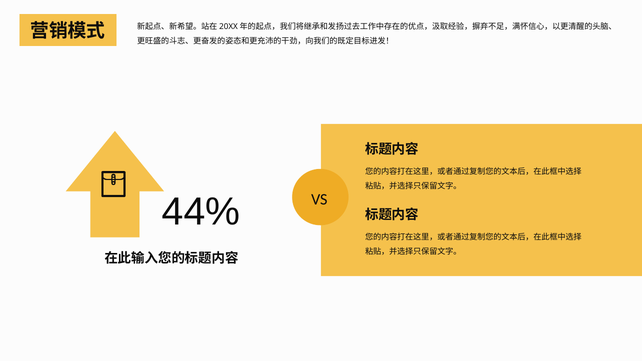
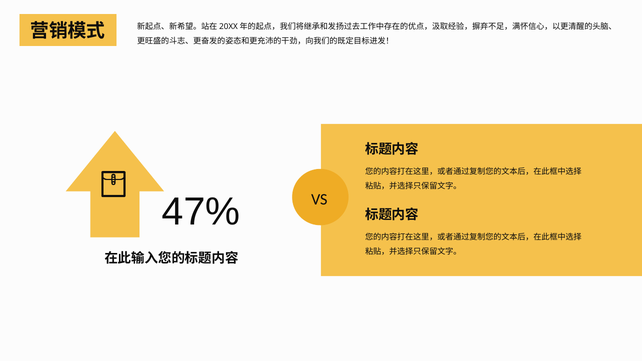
44%: 44% -> 47%
